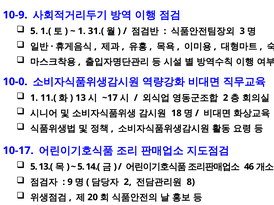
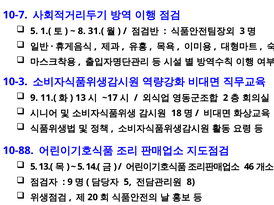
10-9: 10-9 -> 10-7
1 at (82, 31): 1 -> 8
10-0: 10-0 -> 10-3
1 at (34, 98): 1 -> 9
10-17: 10-17 -> 10-88
2 at (128, 182): 2 -> 5
